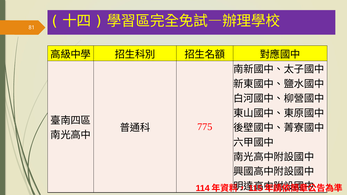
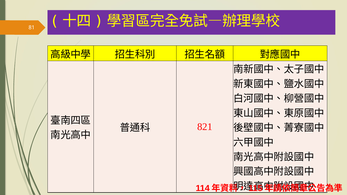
775: 775 -> 821
